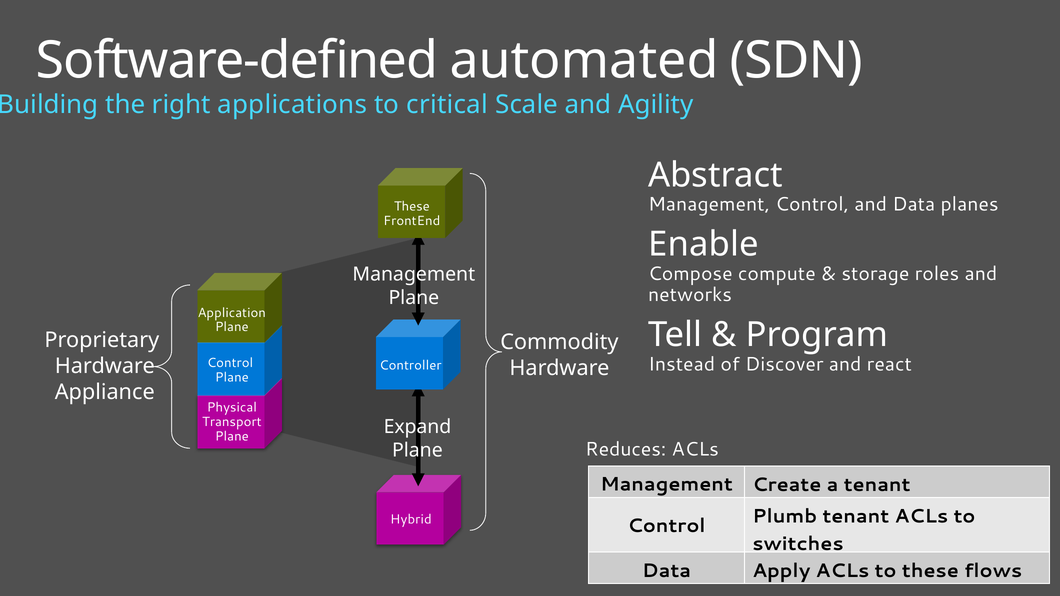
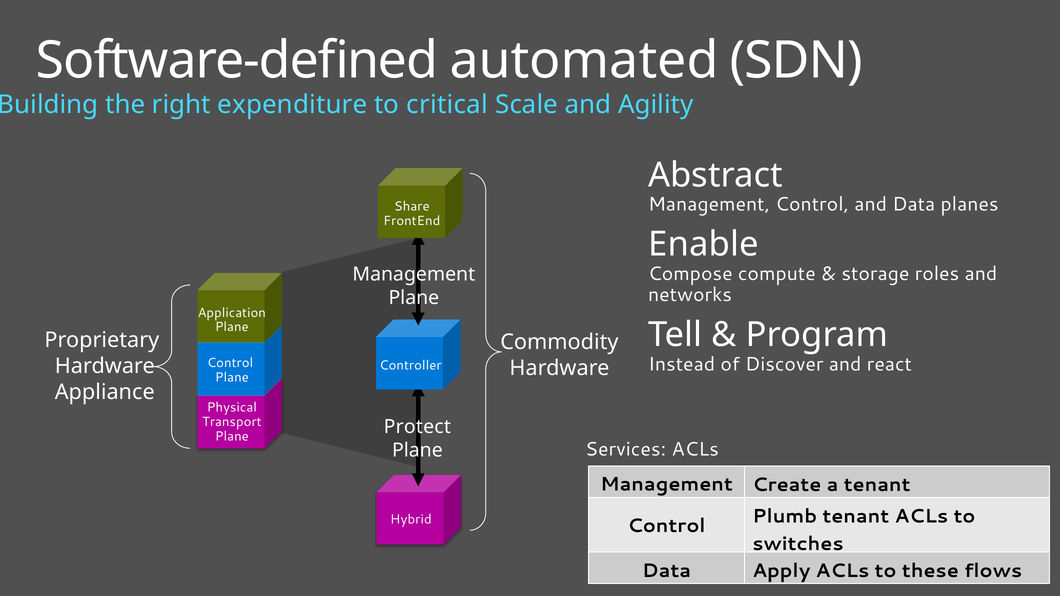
applications: applications -> expenditure
These at (412, 206): These -> Share
Expand: Expand -> Protect
Reduces: Reduces -> Services
